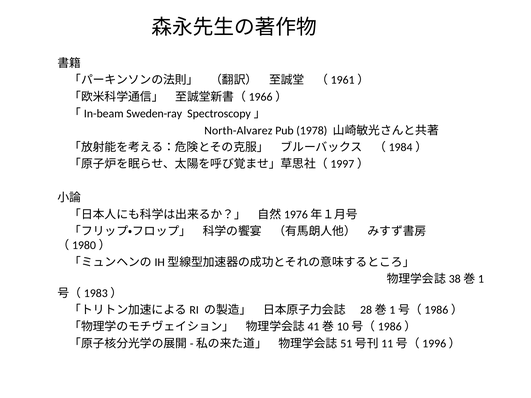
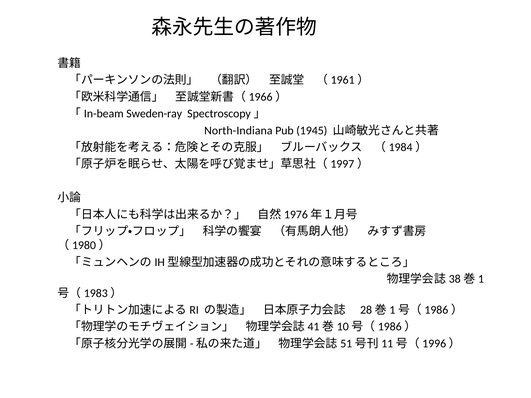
North-Alvarez: North-Alvarez -> North-Indiana
1978: 1978 -> 1945
